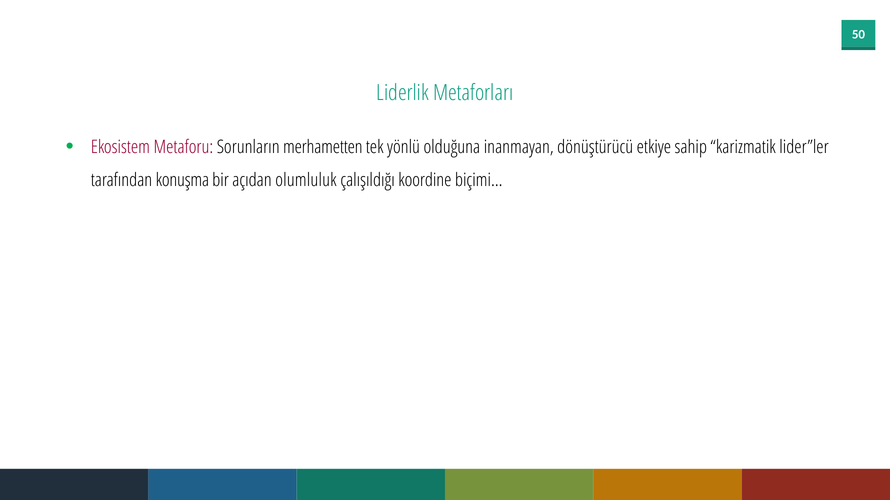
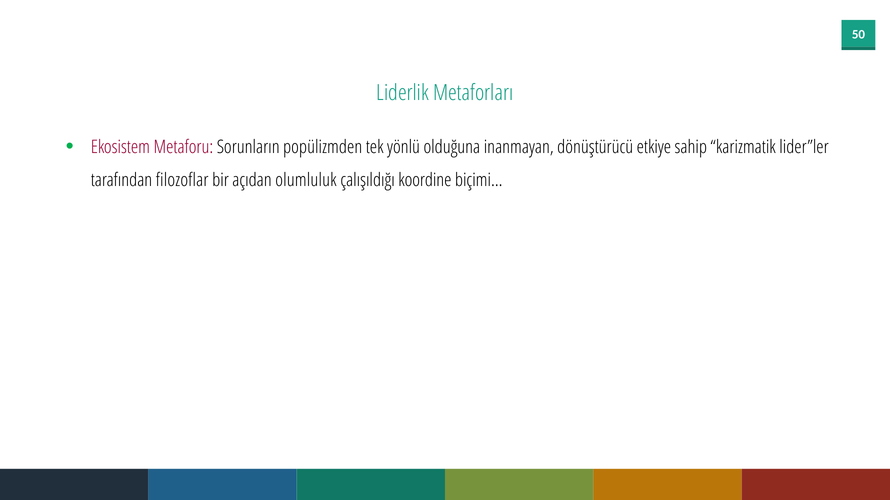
merhametten: merhametten -> popülizmden
konuşma: konuşma -> filozoflar
